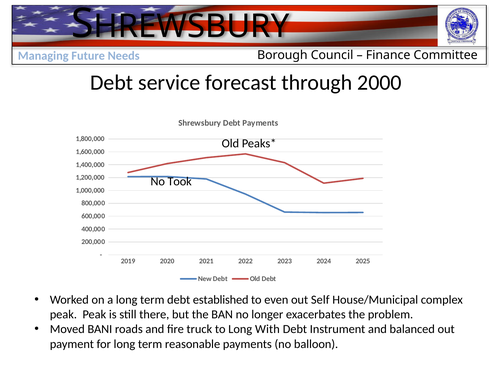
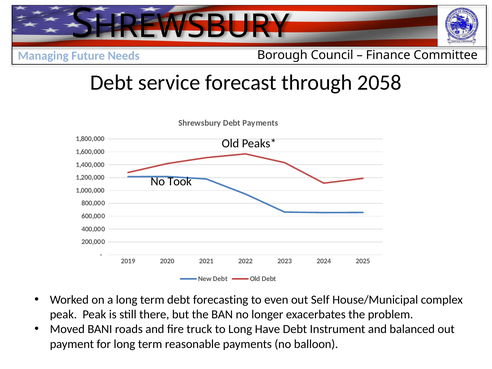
2000: 2000 -> 2058
established: established -> forecasting
With: With -> Have
